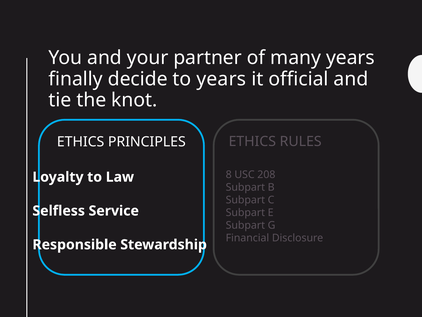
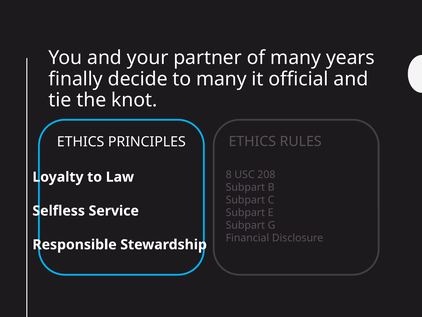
to years: years -> many
